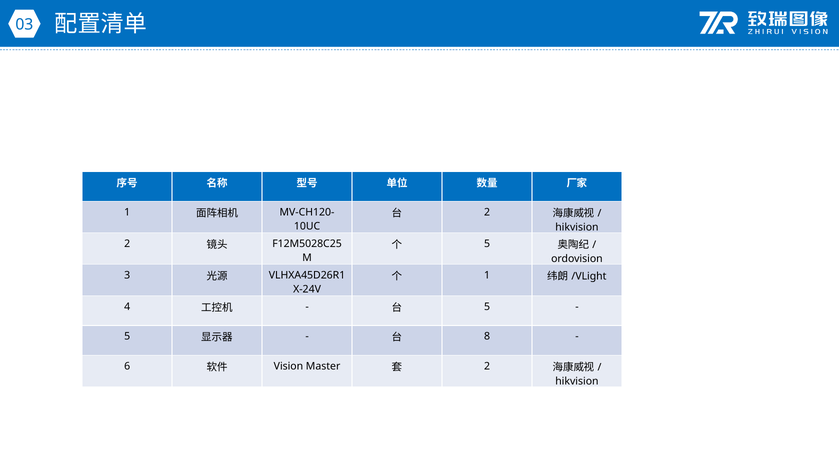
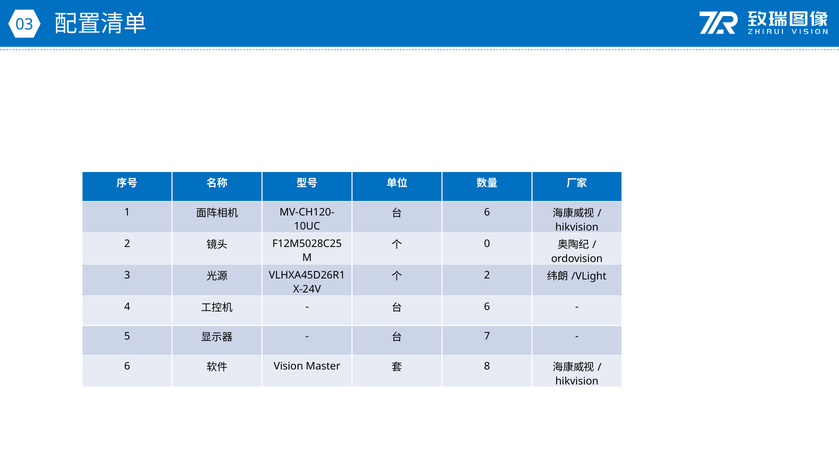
2 at (487, 212): 2 -> 6
5 at (487, 244): 5 -> 0
1 at (487, 275): 1 -> 2
5 at (487, 307): 5 -> 6
8: 8 -> 7
2 at (487, 366): 2 -> 8
